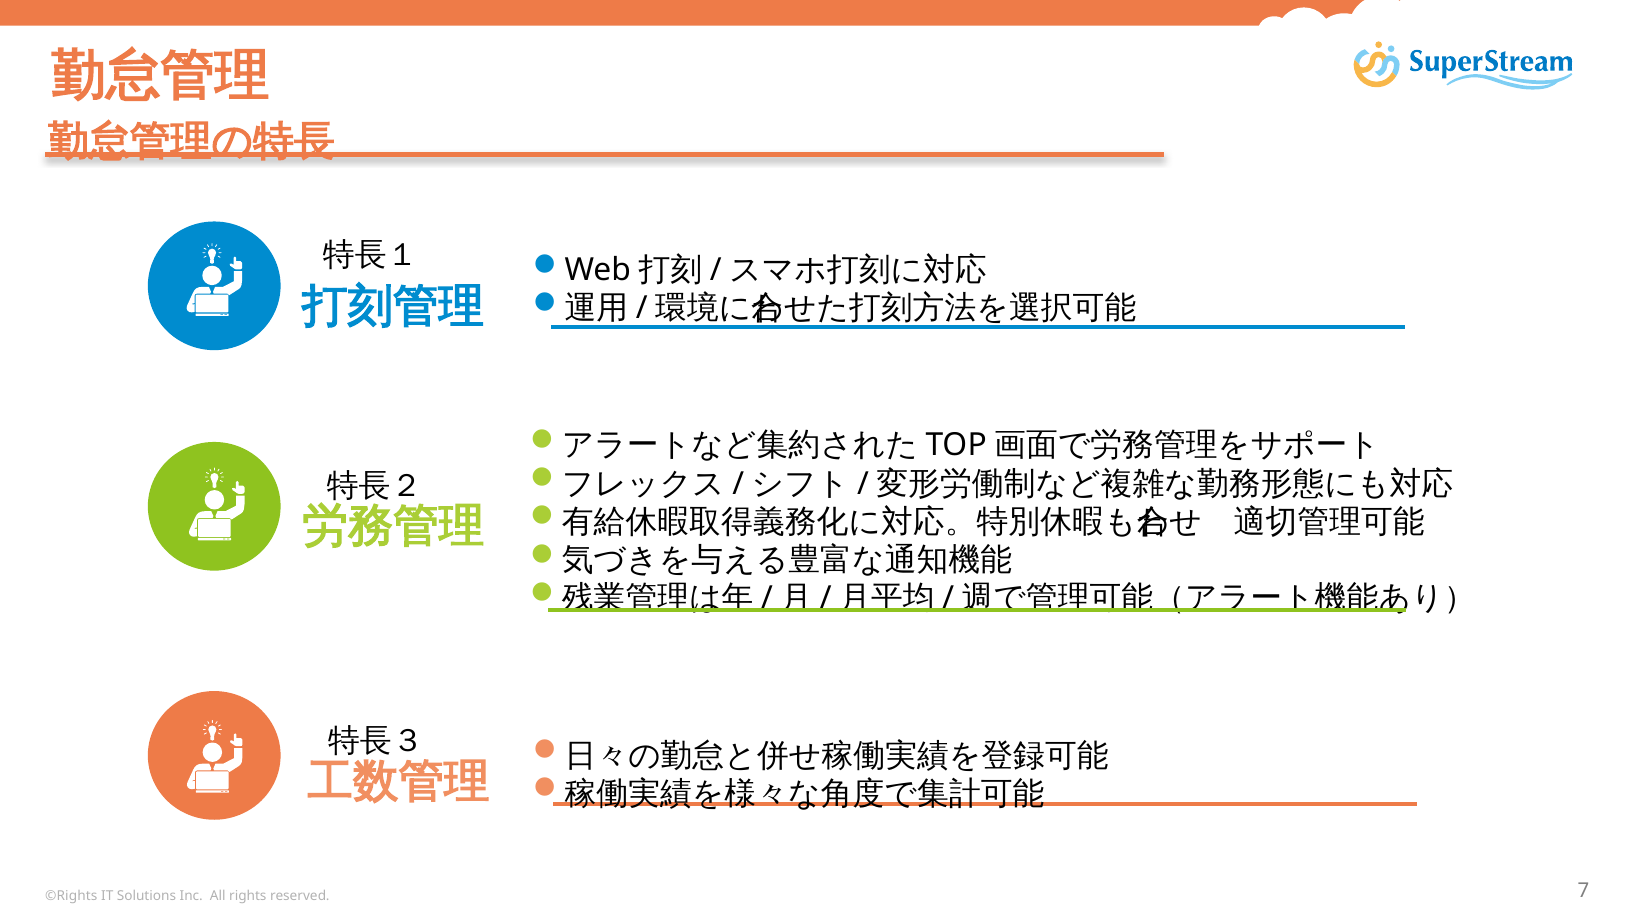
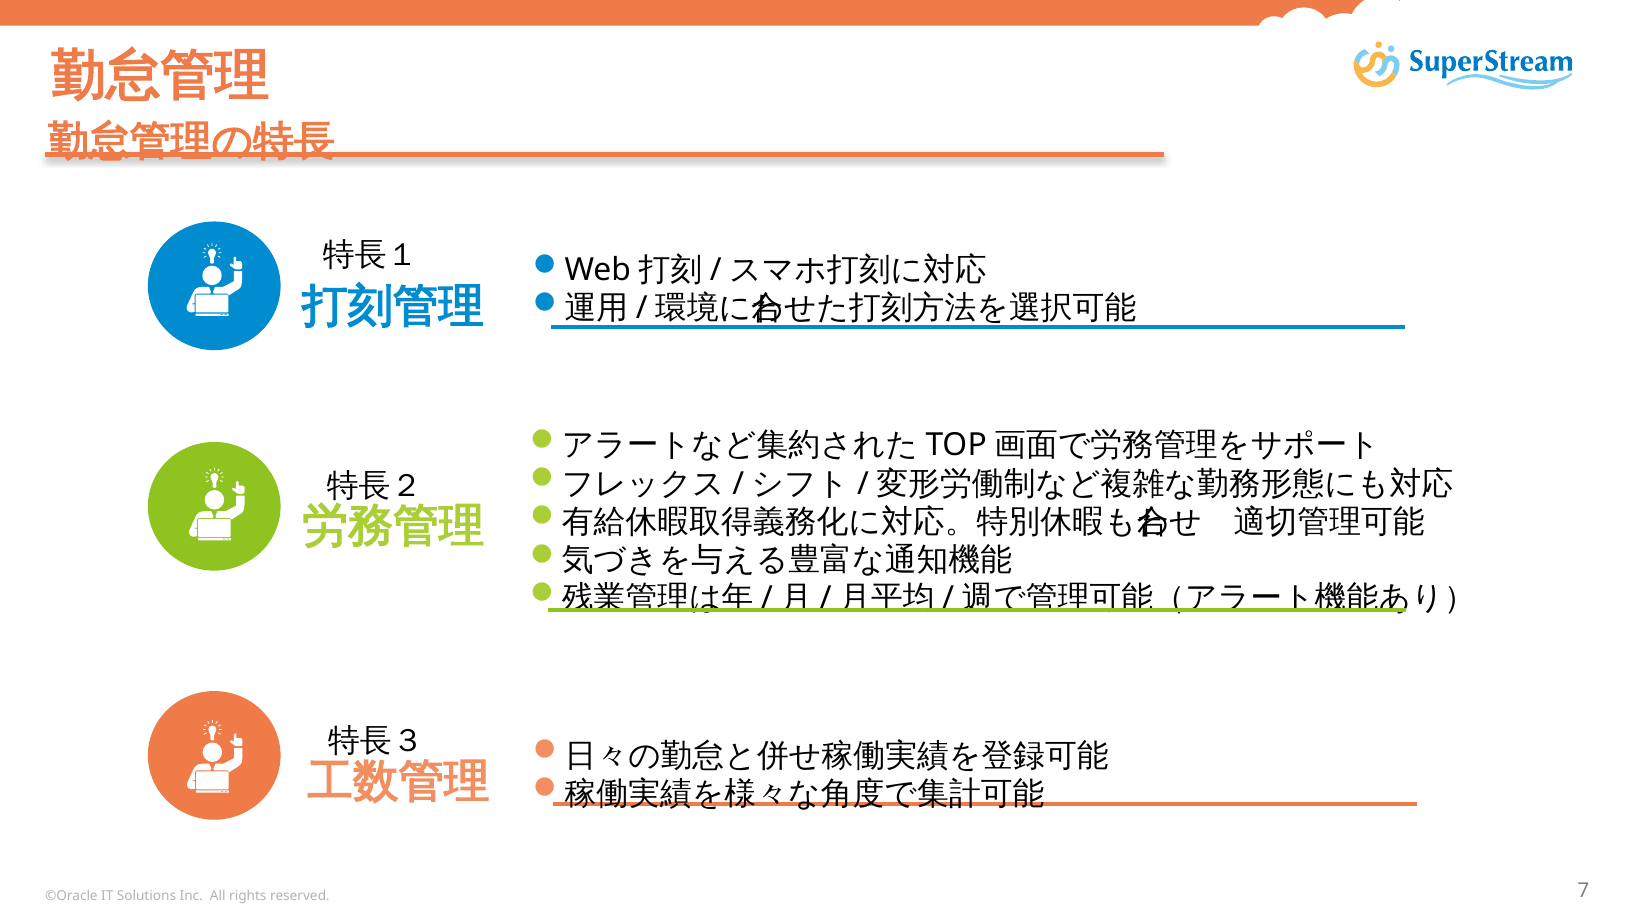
©Rights: ©Rights -> ©Oracle
